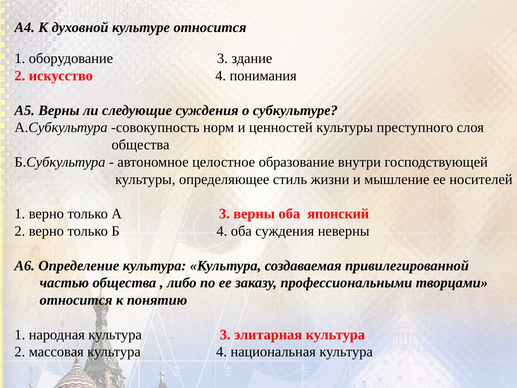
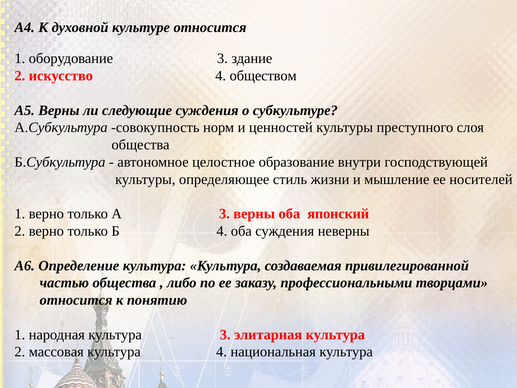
понимания: понимания -> обществом
